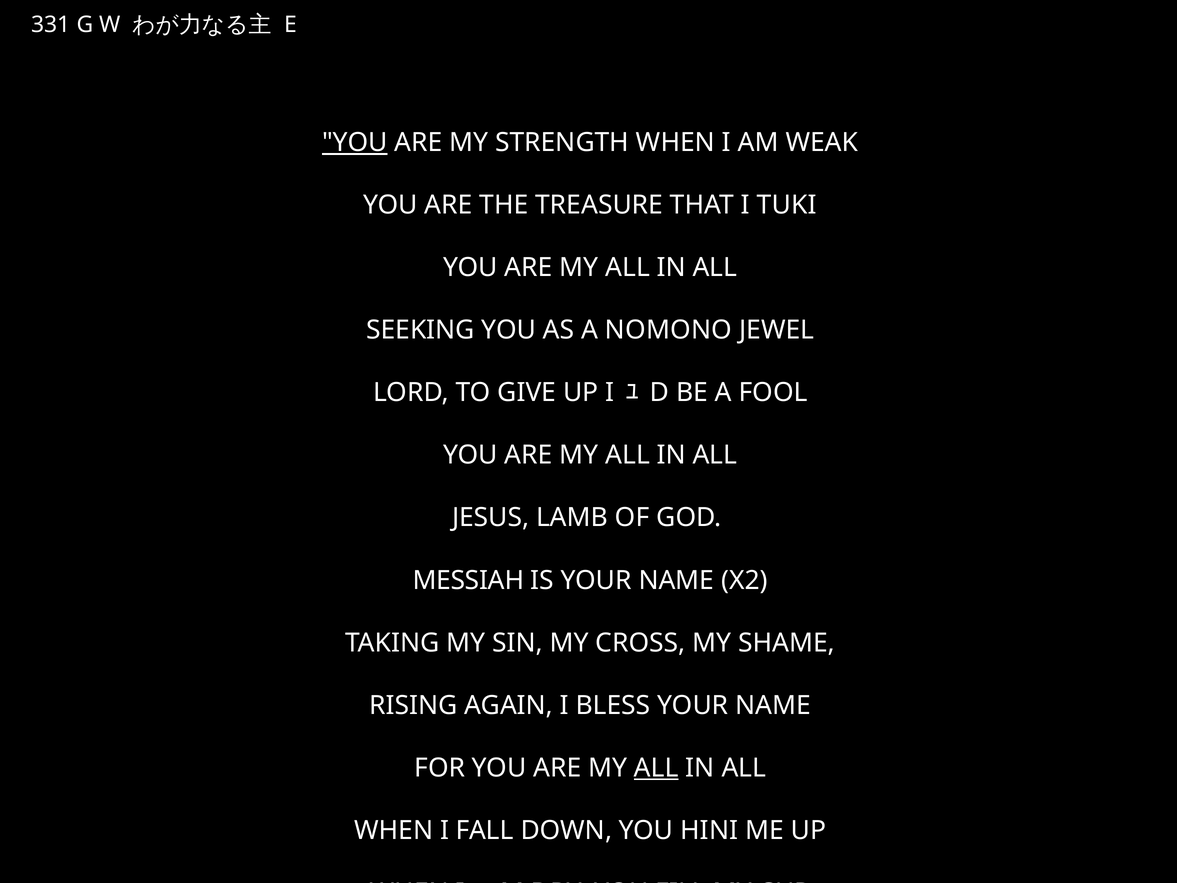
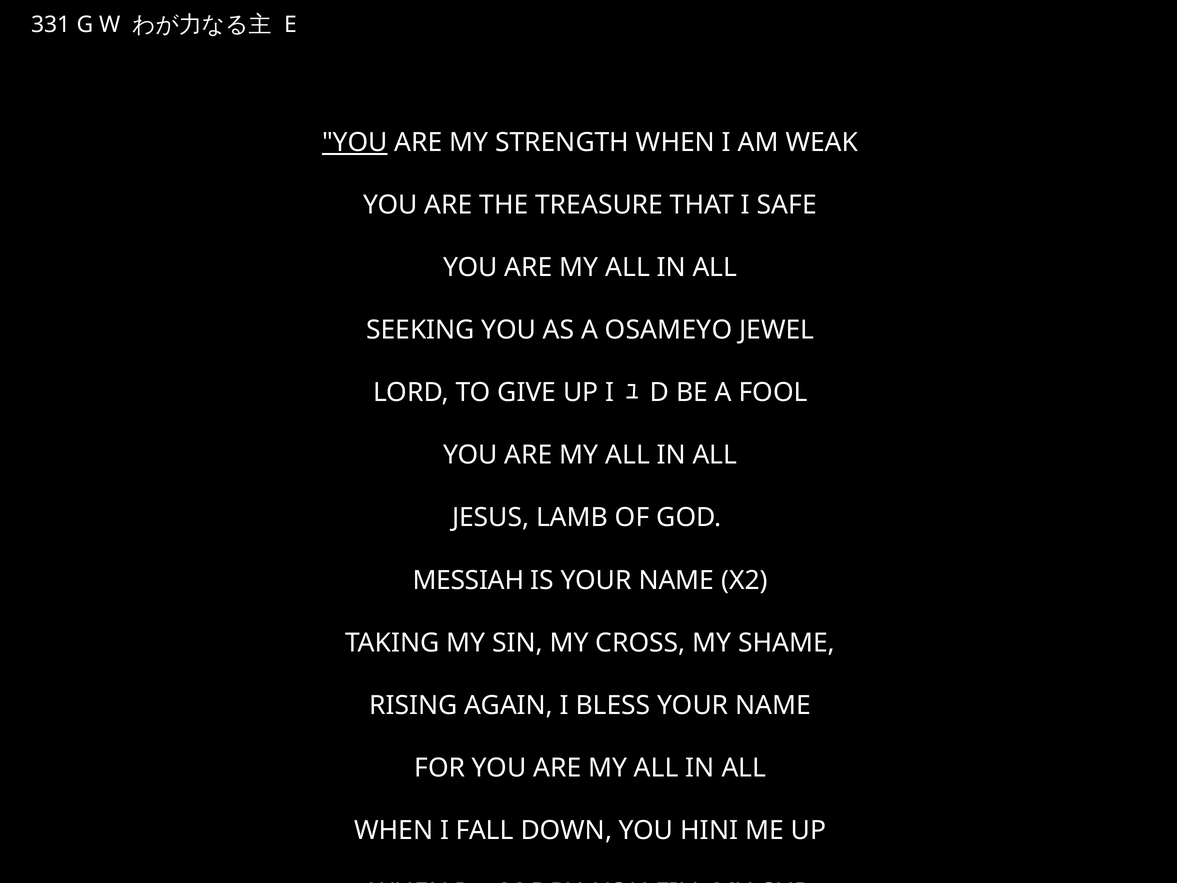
TUKI: TUKI -> SAFE
NOMONO: NOMONO -> OSAMEYO
ALL at (656, 768) underline: present -> none
